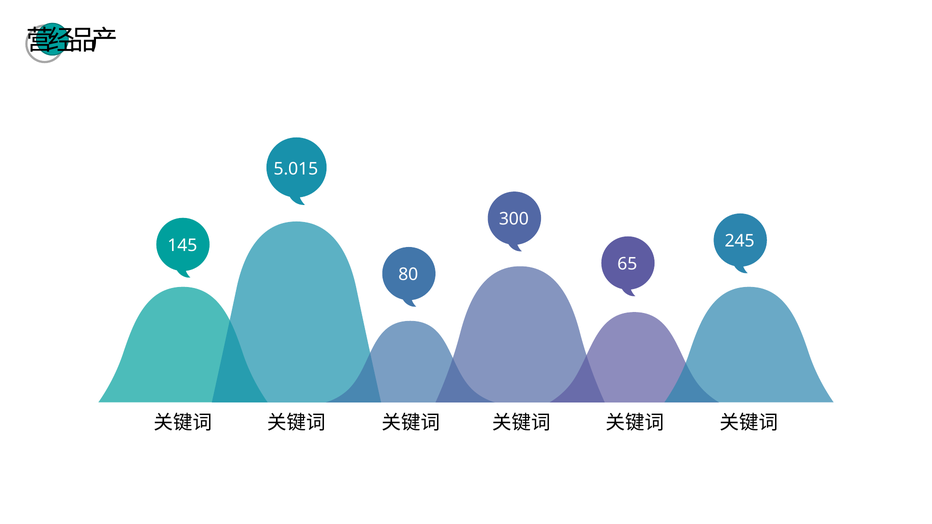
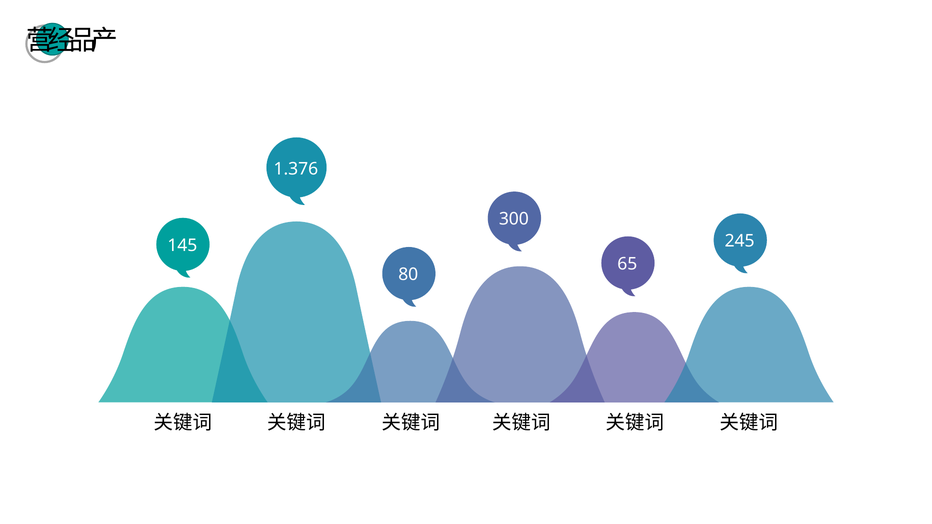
5.015: 5.015 -> 1.376
